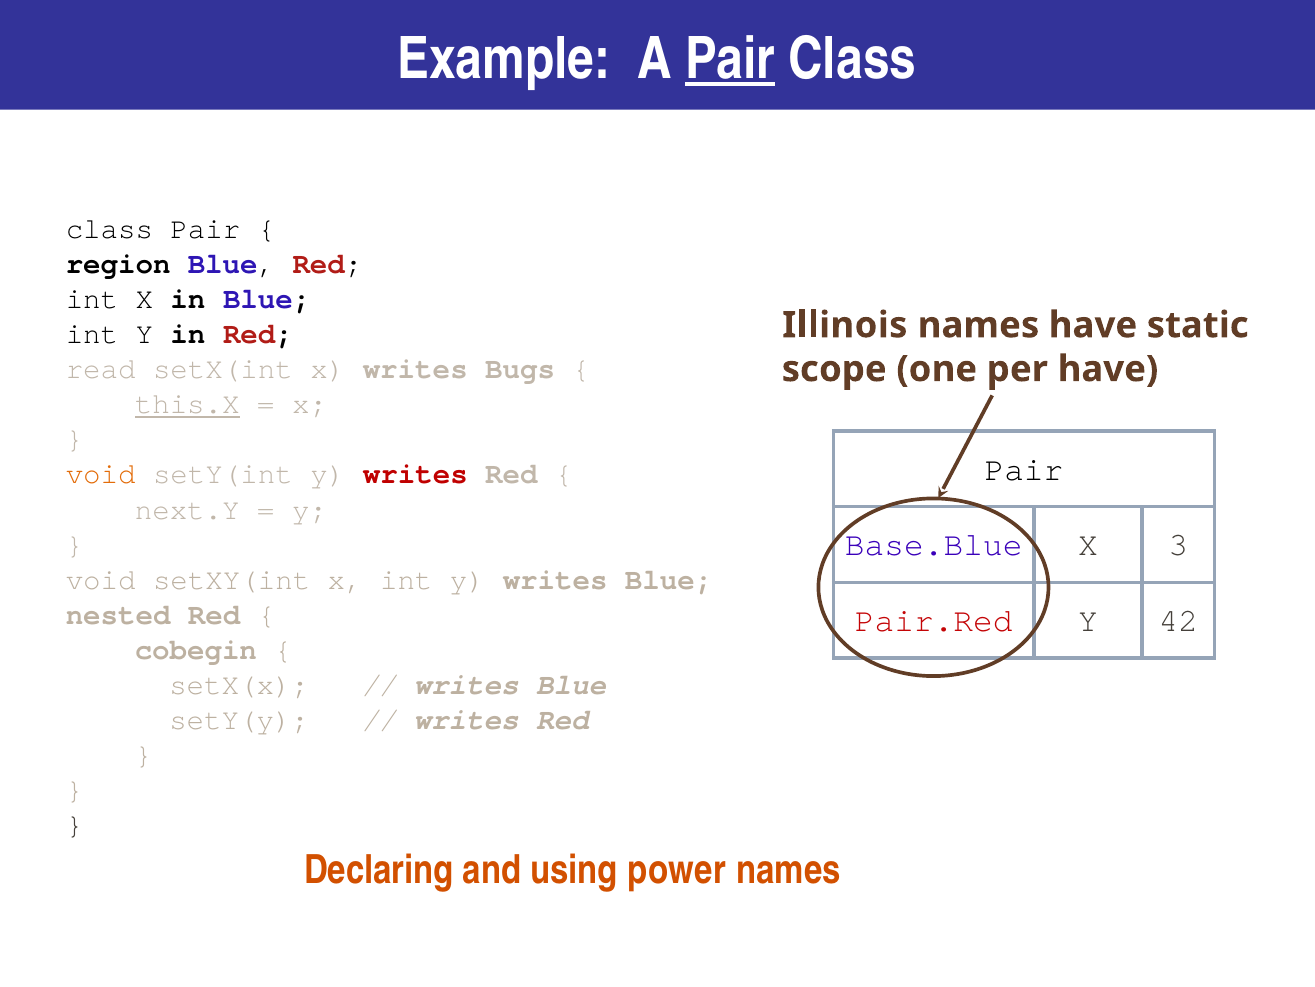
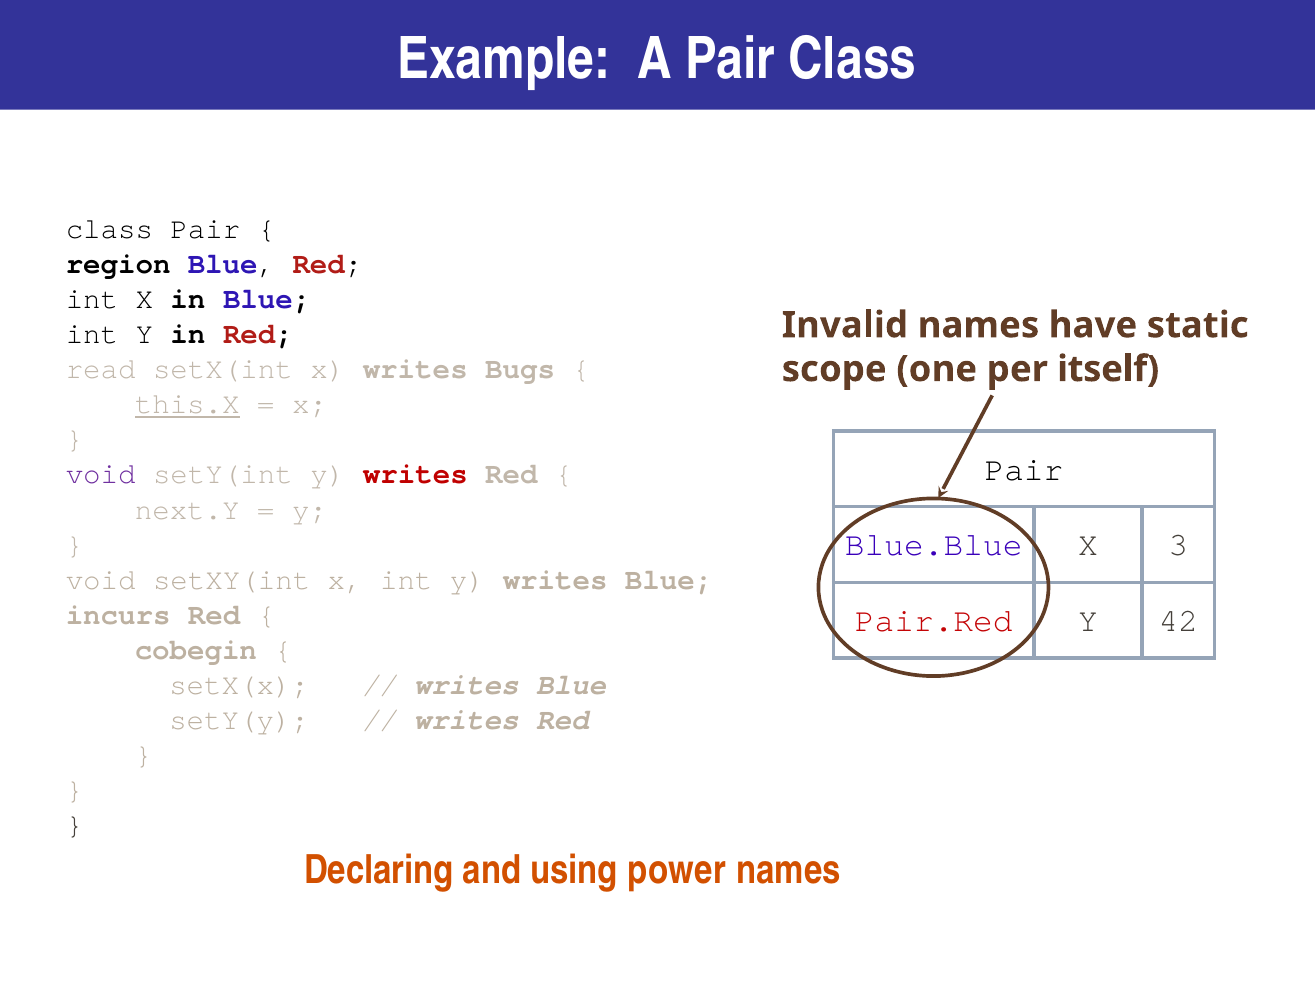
Pair at (730, 59) underline: present -> none
Illinois: Illinois -> Invalid
per have: have -> itself
void at (101, 474) colour: orange -> purple
Base.Blue: Base.Blue -> Blue.Blue
nested: nested -> incurs
